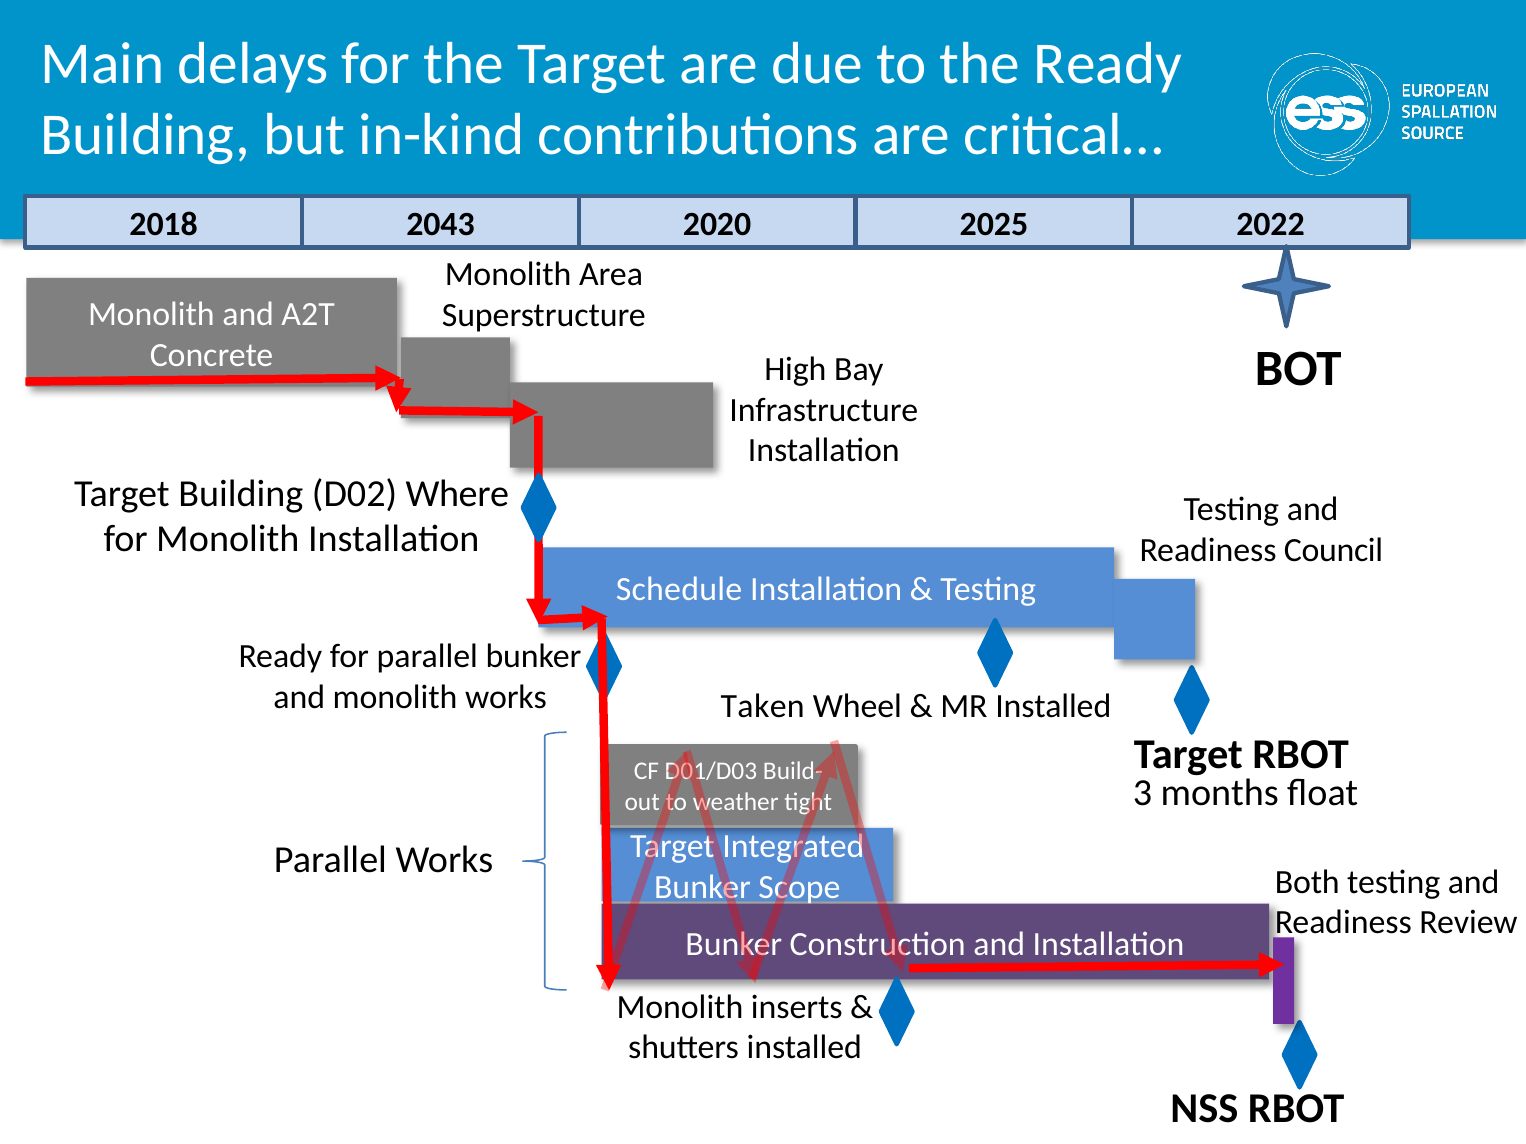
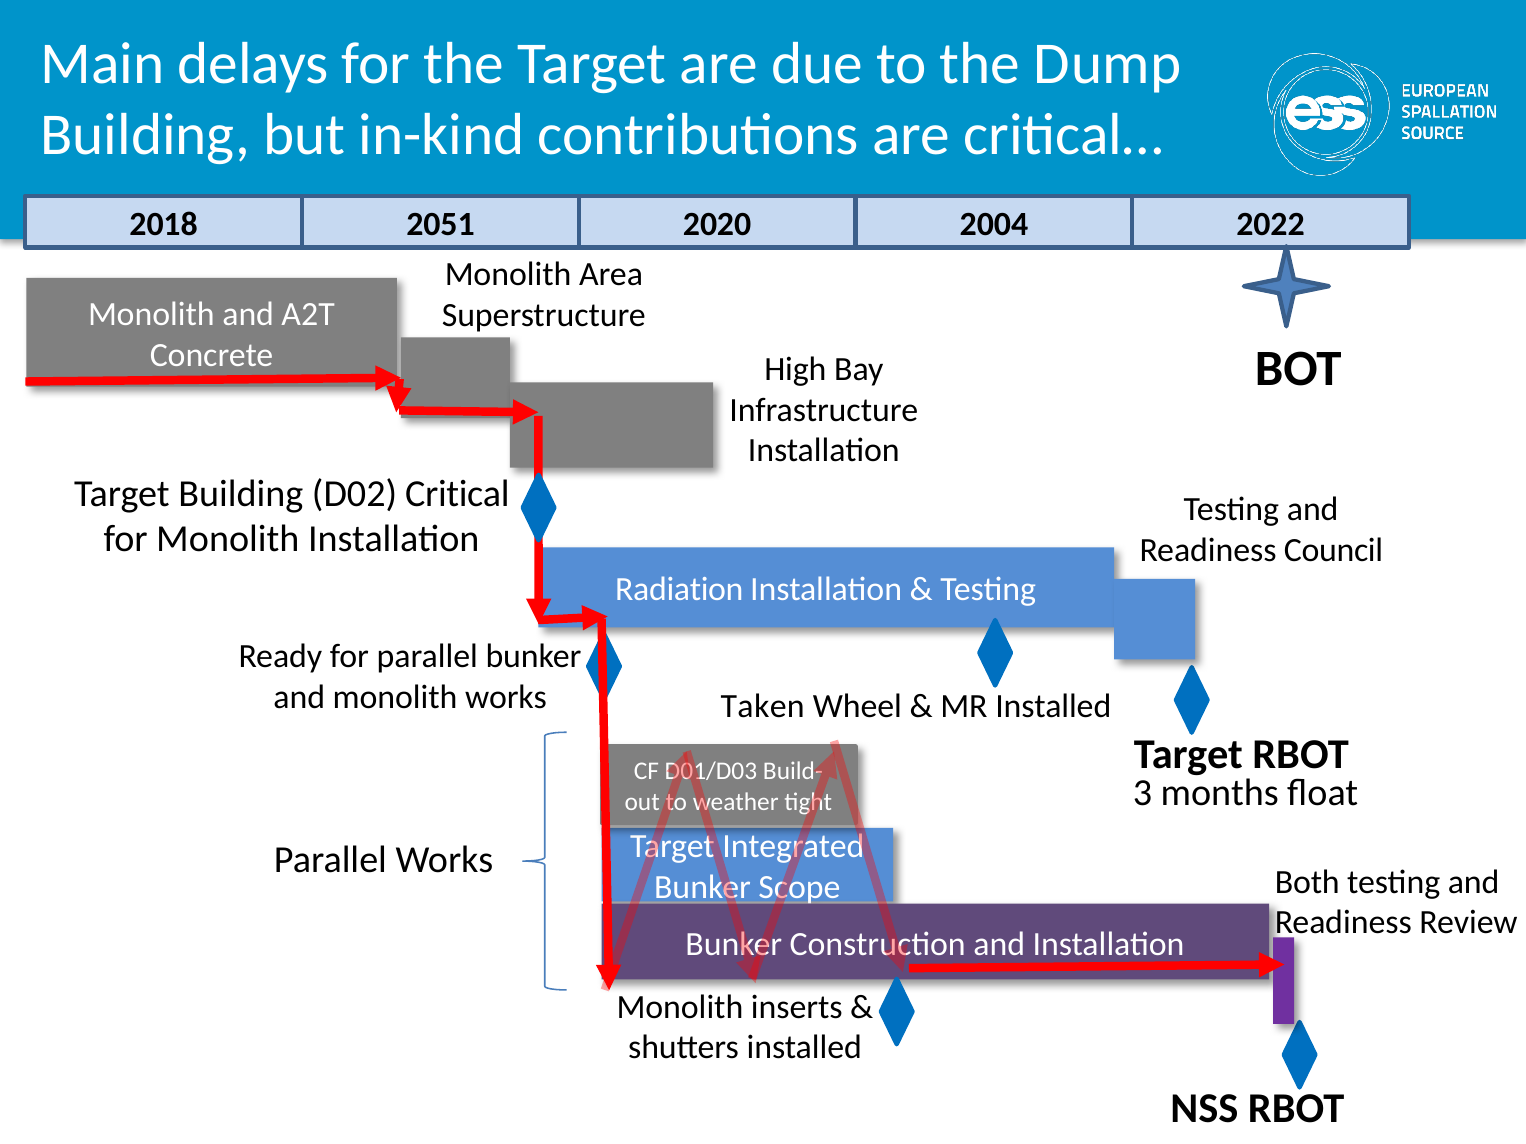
the Ready: Ready -> Dump
2043: 2043 -> 2051
2025: 2025 -> 2004
Where: Where -> Critical
Schedule: Schedule -> Radiation
